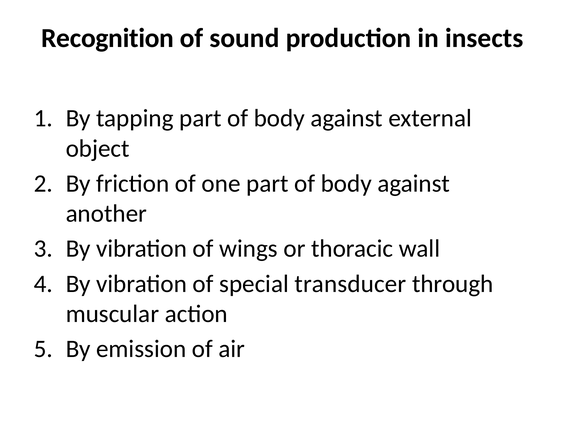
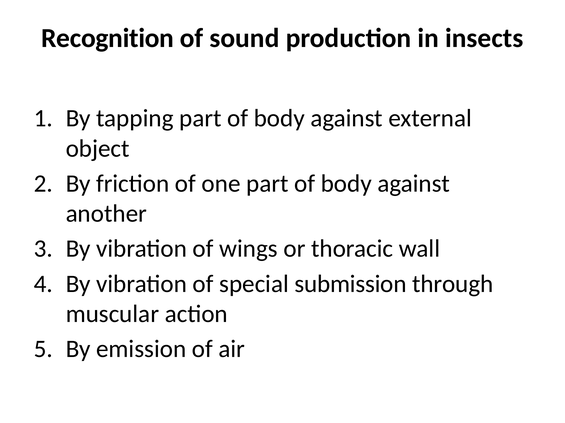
transducer: transducer -> submission
